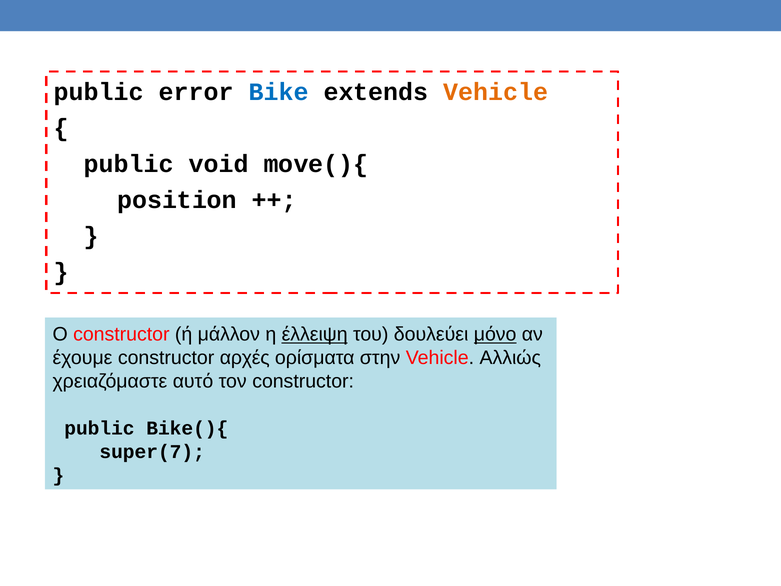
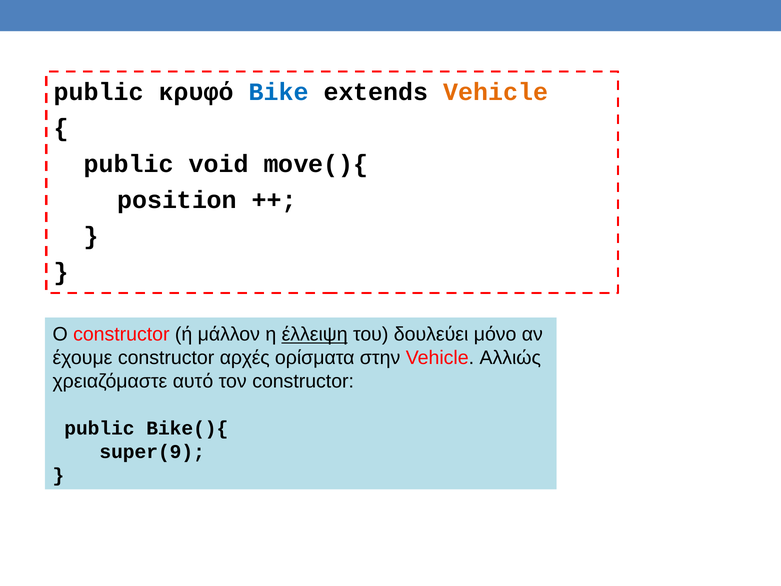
error: error -> κρυφό
μόνο underline: present -> none
super(7: super(7 -> super(9
